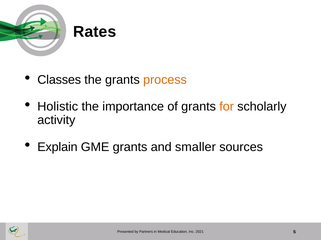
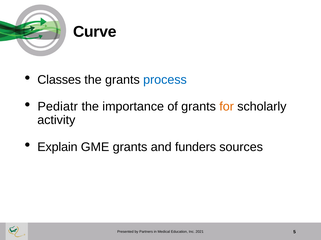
Rates: Rates -> Curve
process colour: orange -> blue
Holistic: Holistic -> Pediatr
smaller: smaller -> funders
